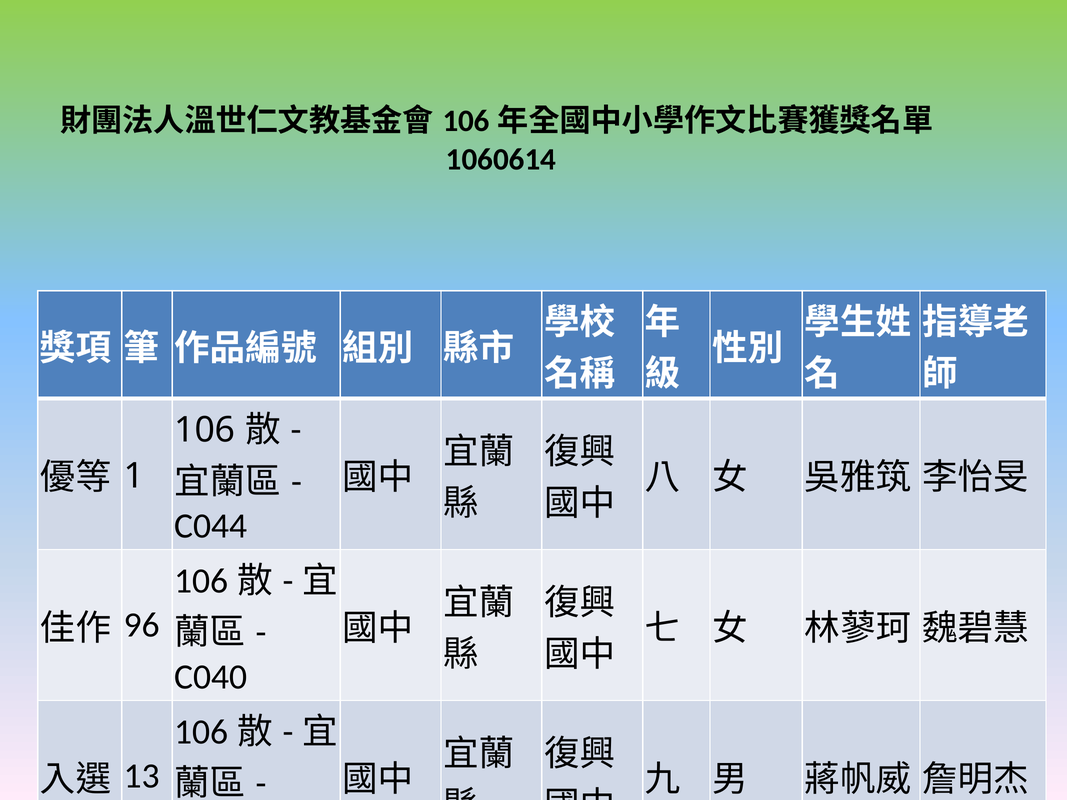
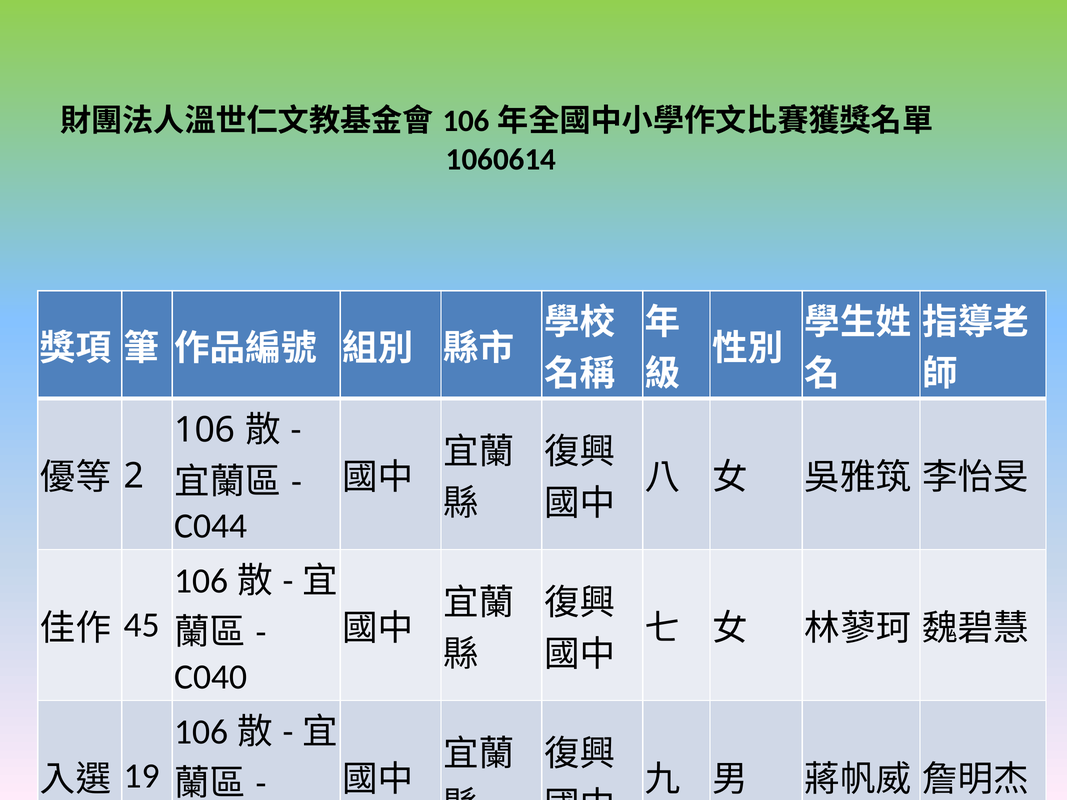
1: 1 -> 2
96: 96 -> 45
13: 13 -> 19
